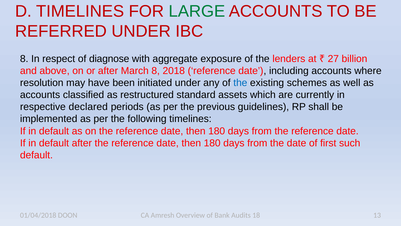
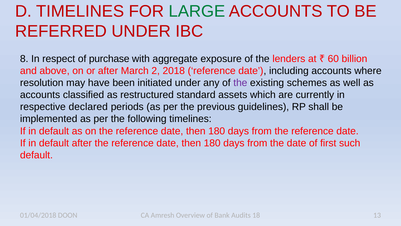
diagnose: diagnose -> purchase
27: 27 -> 60
March 8: 8 -> 2
the at (240, 83) colour: blue -> purple
